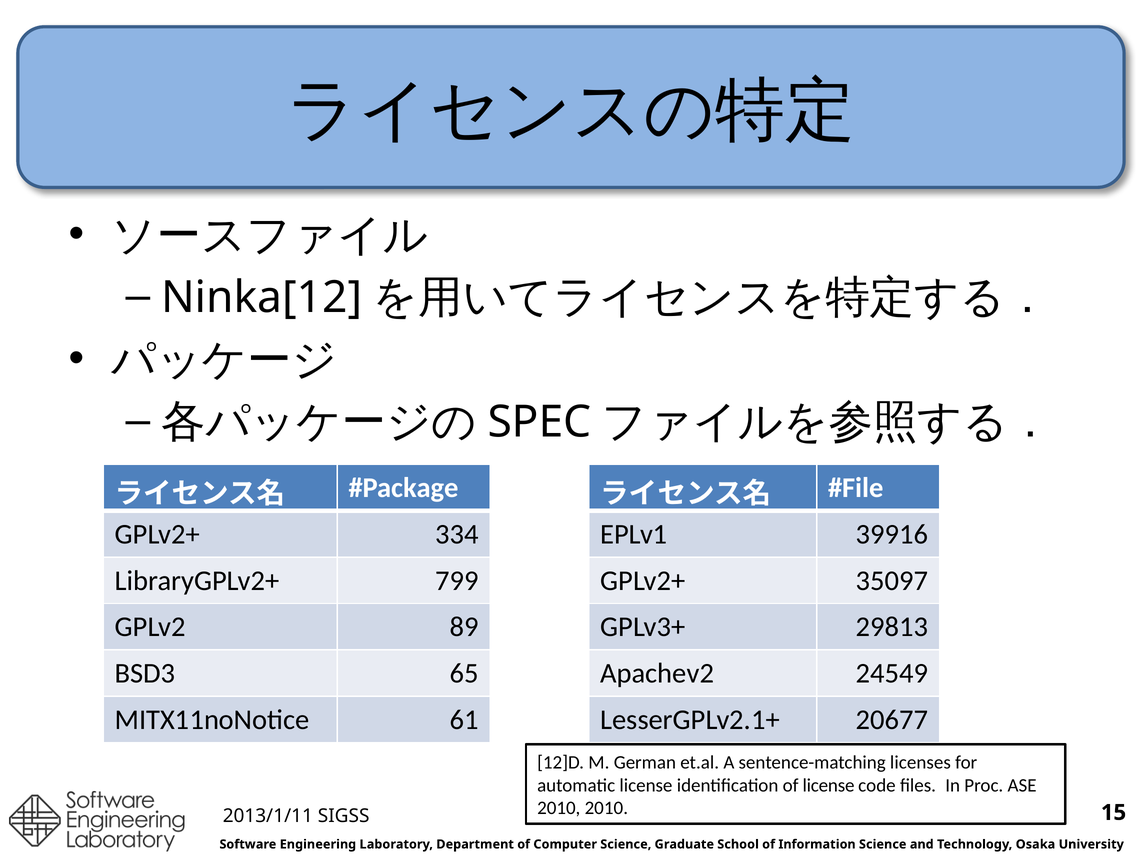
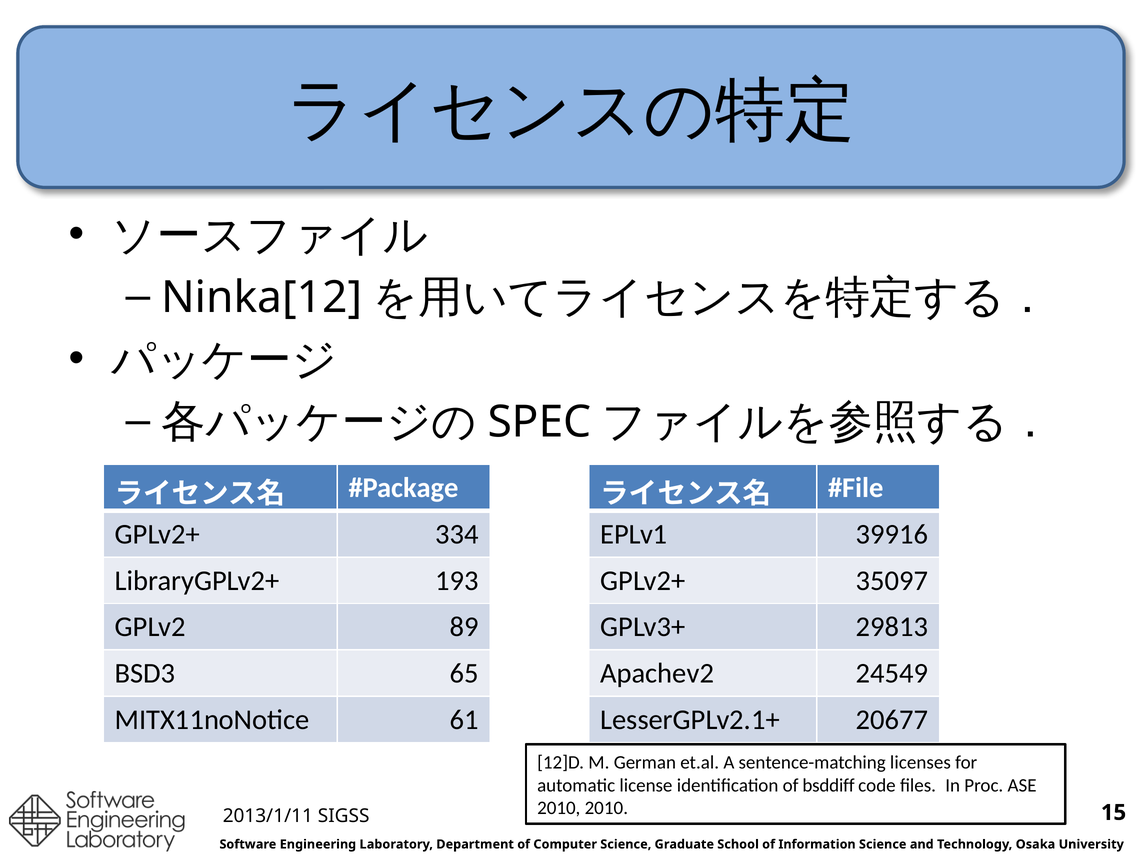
799: 799 -> 193
of license: license -> bsddiff
